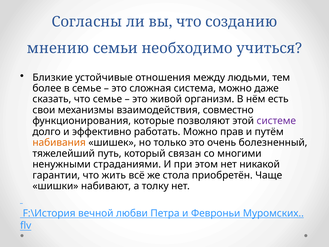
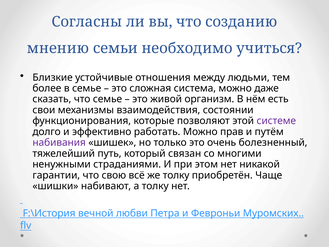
совместно: совместно -> состоянии
набивания colour: orange -> purple
жить: жить -> свою
же стола: стола -> толку
